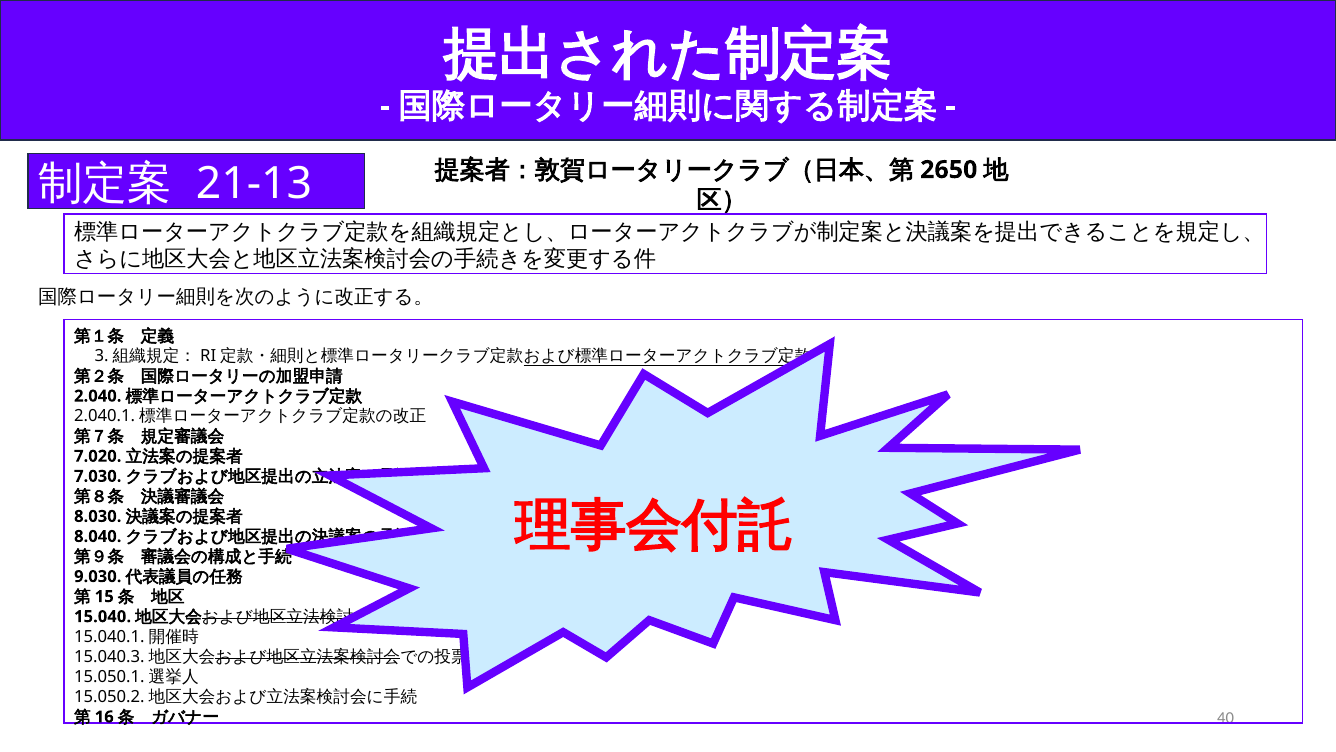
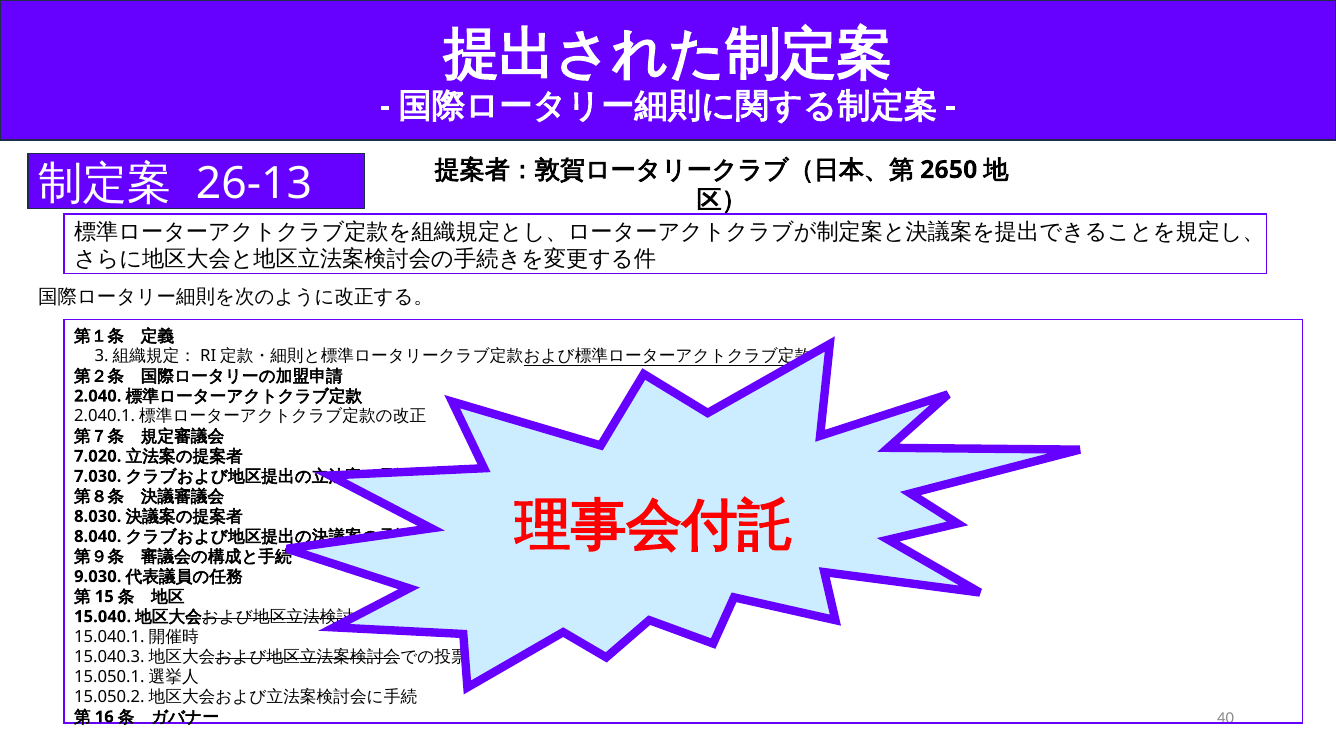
21-13: 21-13 -> 26-13
